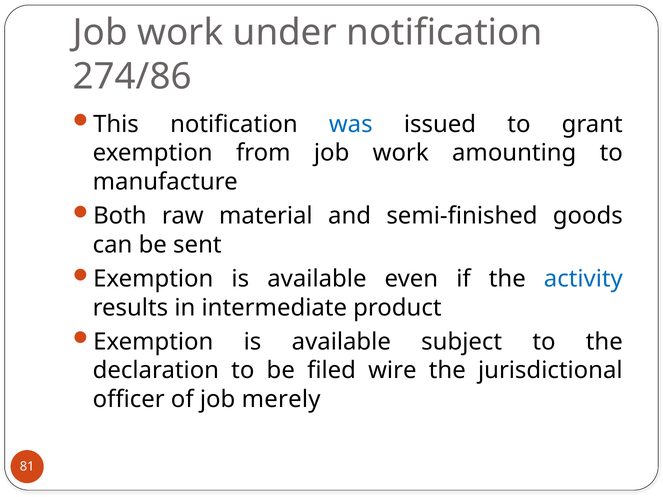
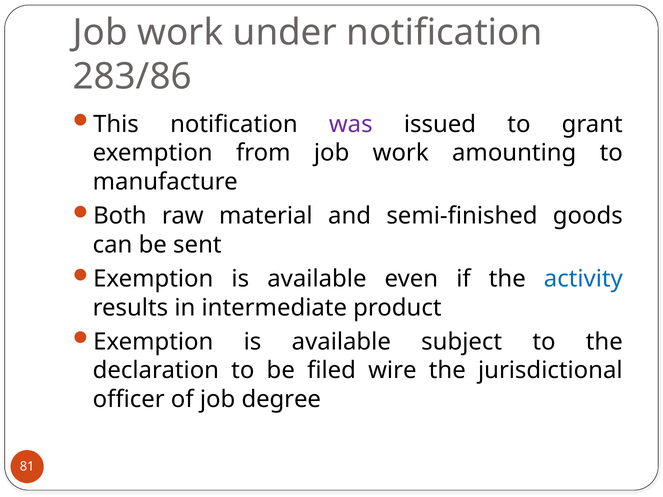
274/86: 274/86 -> 283/86
was colour: blue -> purple
merely: merely -> degree
